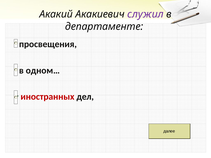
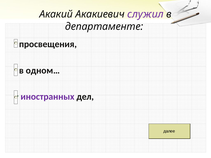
иностранных colour: red -> purple
